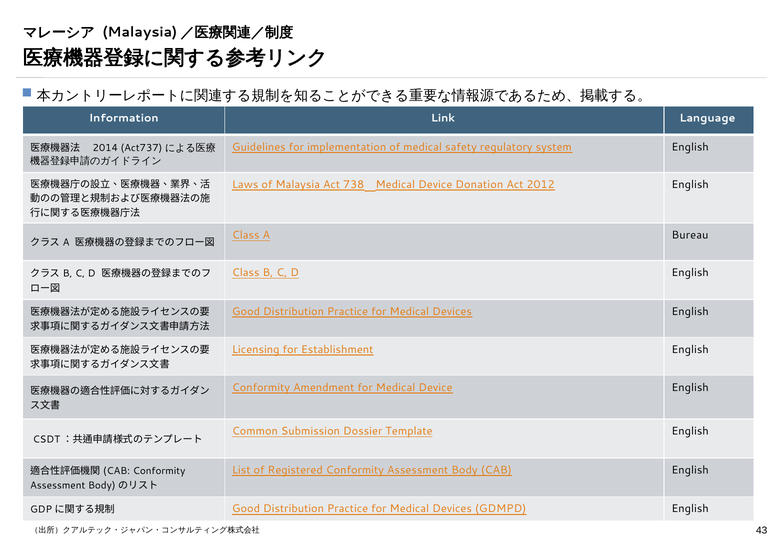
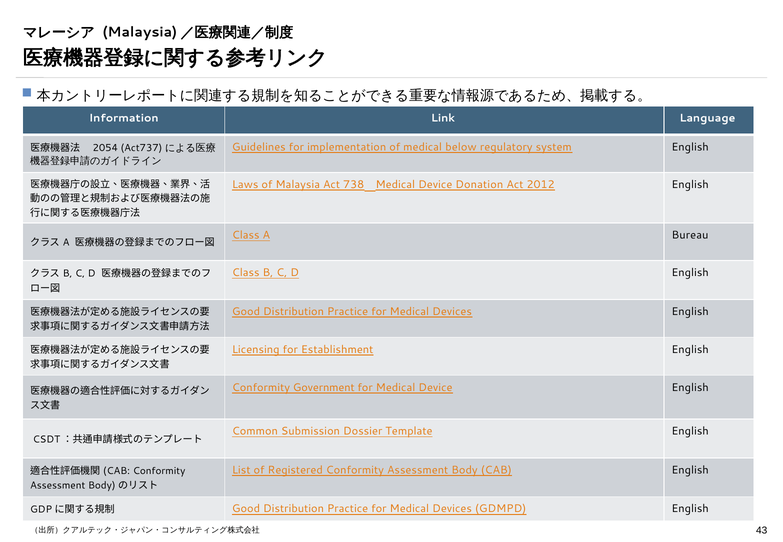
safety: safety -> below
2014: 2014 -> 2054
Amendment: Amendment -> Government
